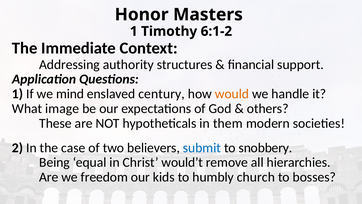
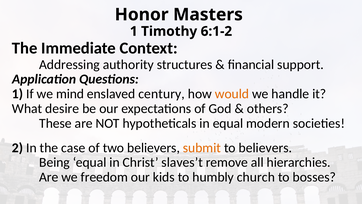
image: image -> desire
in them: them -> equal
submit colour: blue -> orange
to snobbery: snobbery -> believers
would’t: would’t -> slaves’t
